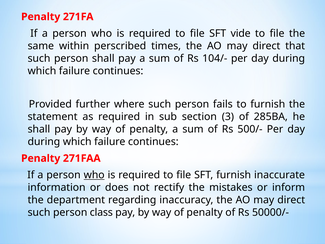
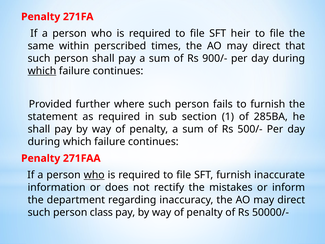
vide: vide -> heir
104/-: 104/- -> 900/-
which at (42, 71) underline: none -> present
3: 3 -> 1
